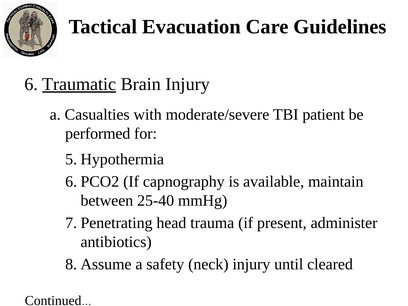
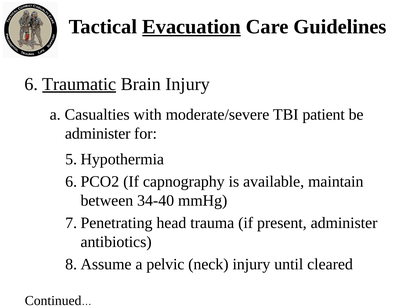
Evacuation underline: none -> present
performed at (98, 134): performed -> administer
25-40: 25-40 -> 34-40
safety: safety -> pelvic
